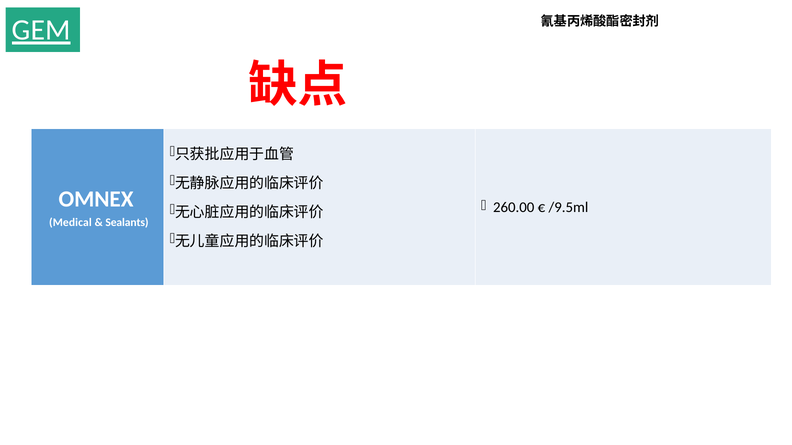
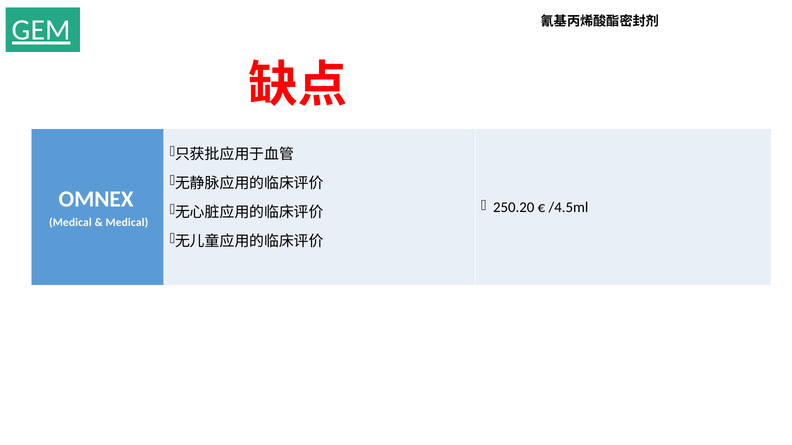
260.00: 260.00 -> 250.20
/9.5ml: /9.5ml -> /4.5ml
Sealants at (127, 223): Sealants -> Medical
